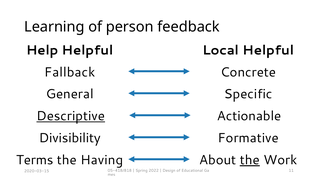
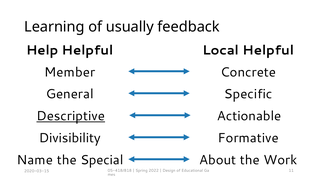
person: person -> usually
Fallback: Fallback -> Member
Terms: Terms -> Name
Having: Having -> Special
the at (250, 160) underline: present -> none
